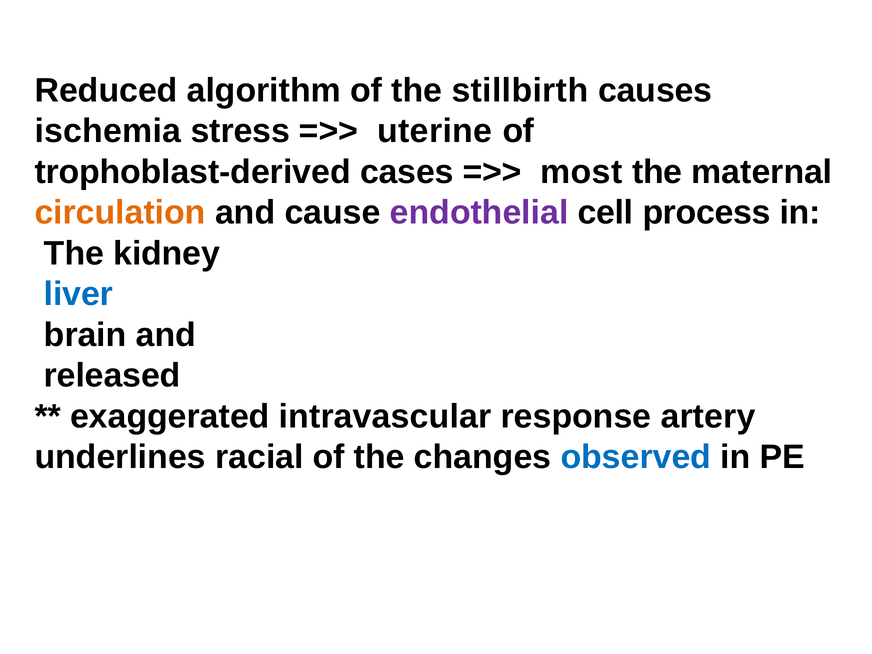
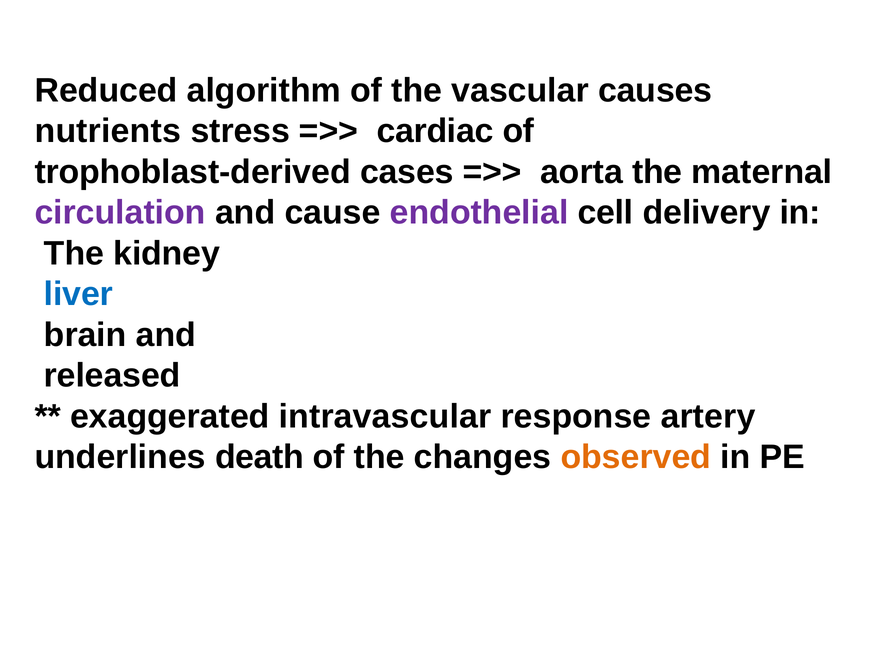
stillbirth: stillbirth -> vascular
ischemia: ischemia -> nutrients
uterine: uterine -> cardiac
most: most -> aorta
circulation colour: orange -> purple
process: process -> delivery
racial: racial -> death
observed colour: blue -> orange
